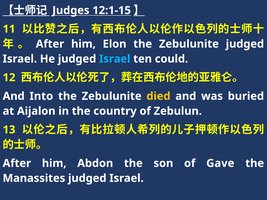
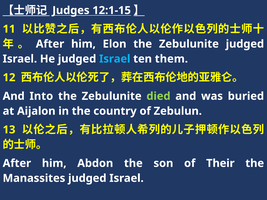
could: could -> them
died colour: yellow -> light green
Gave: Gave -> Their
